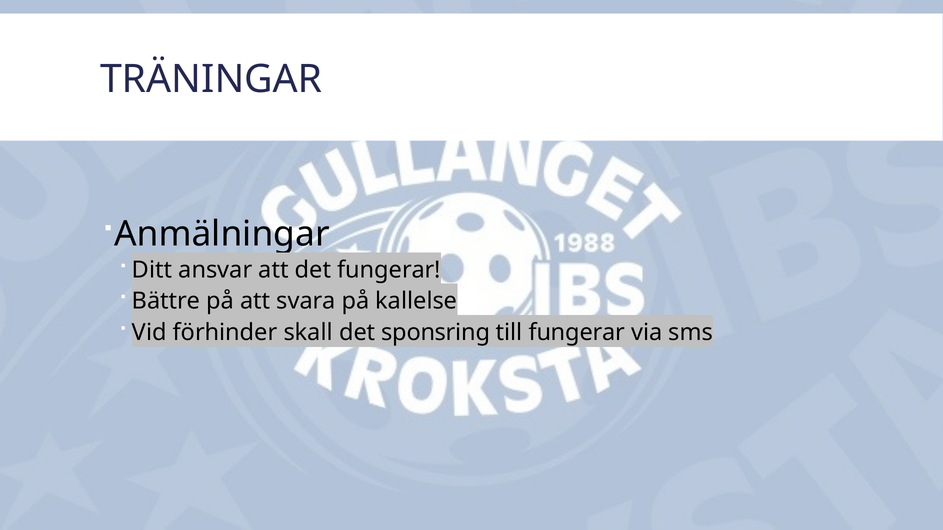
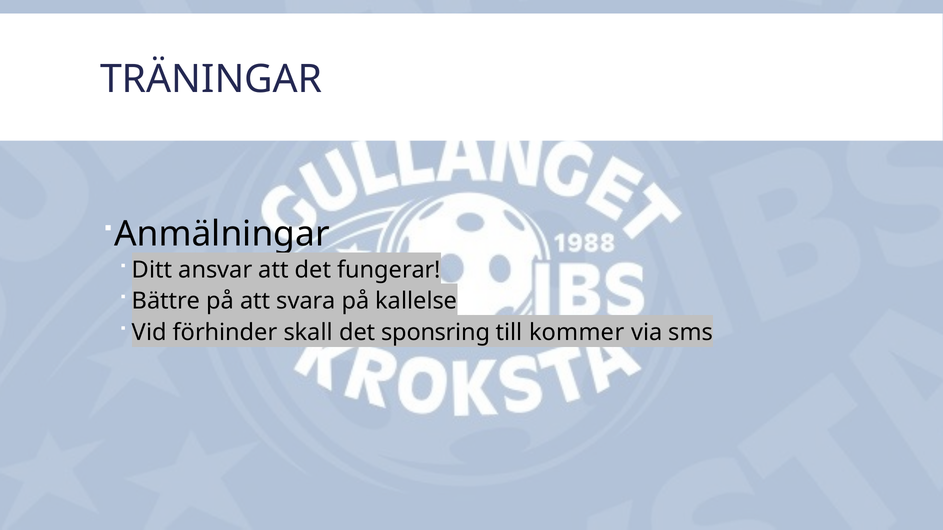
till fungerar: fungerar -> kommer
